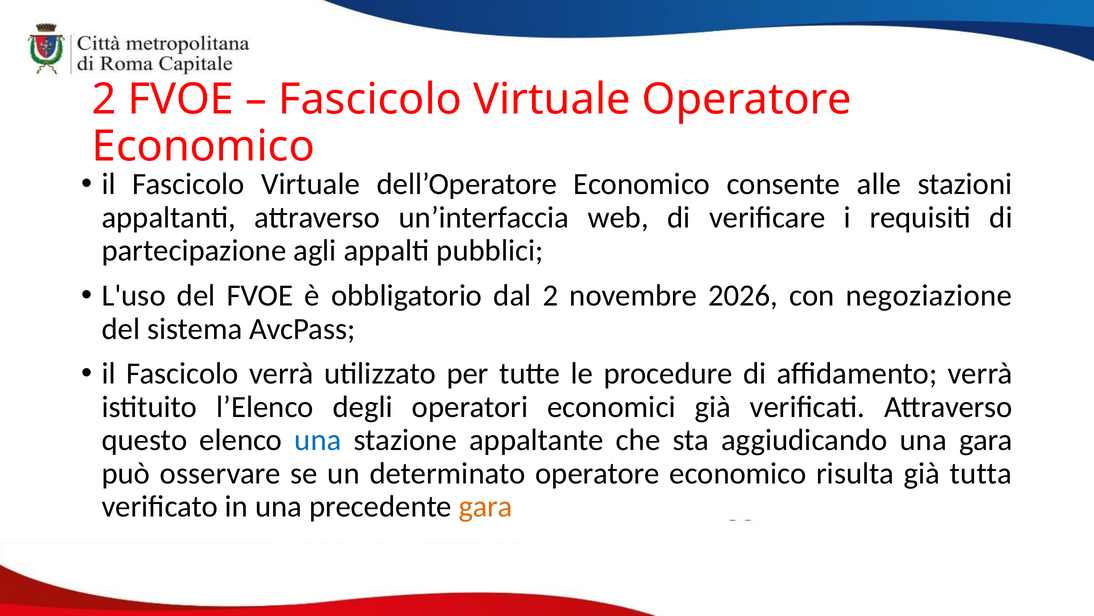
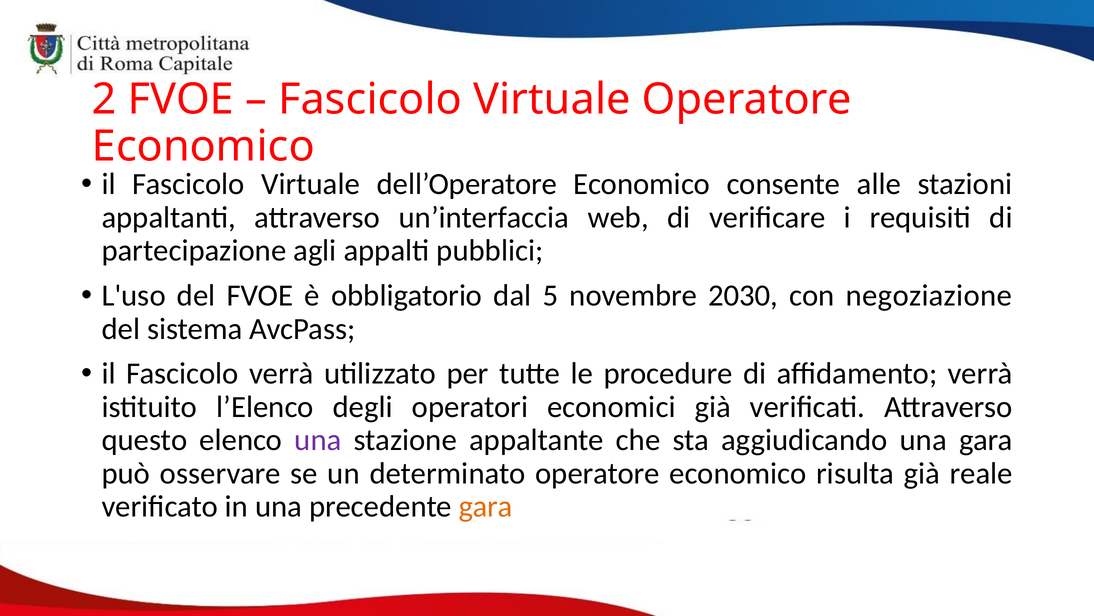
dal 2: 2 -> 5
2026: 2026 -> 2030
una at (318, 440) colour: blue -> purple
tutta: tutta -> reale
